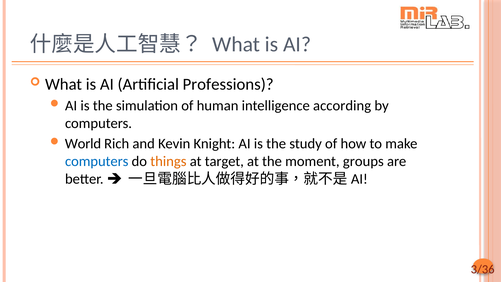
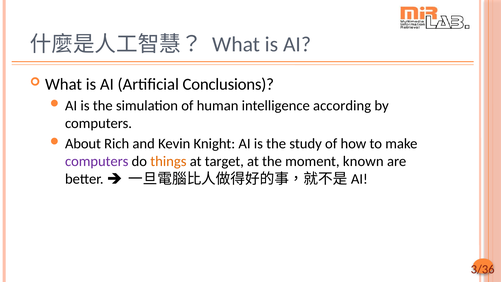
Professions: Professions -> Conclusions
World: World -> About
computers at (97, 161) colour: blue -> purple
groups: groups -> known
